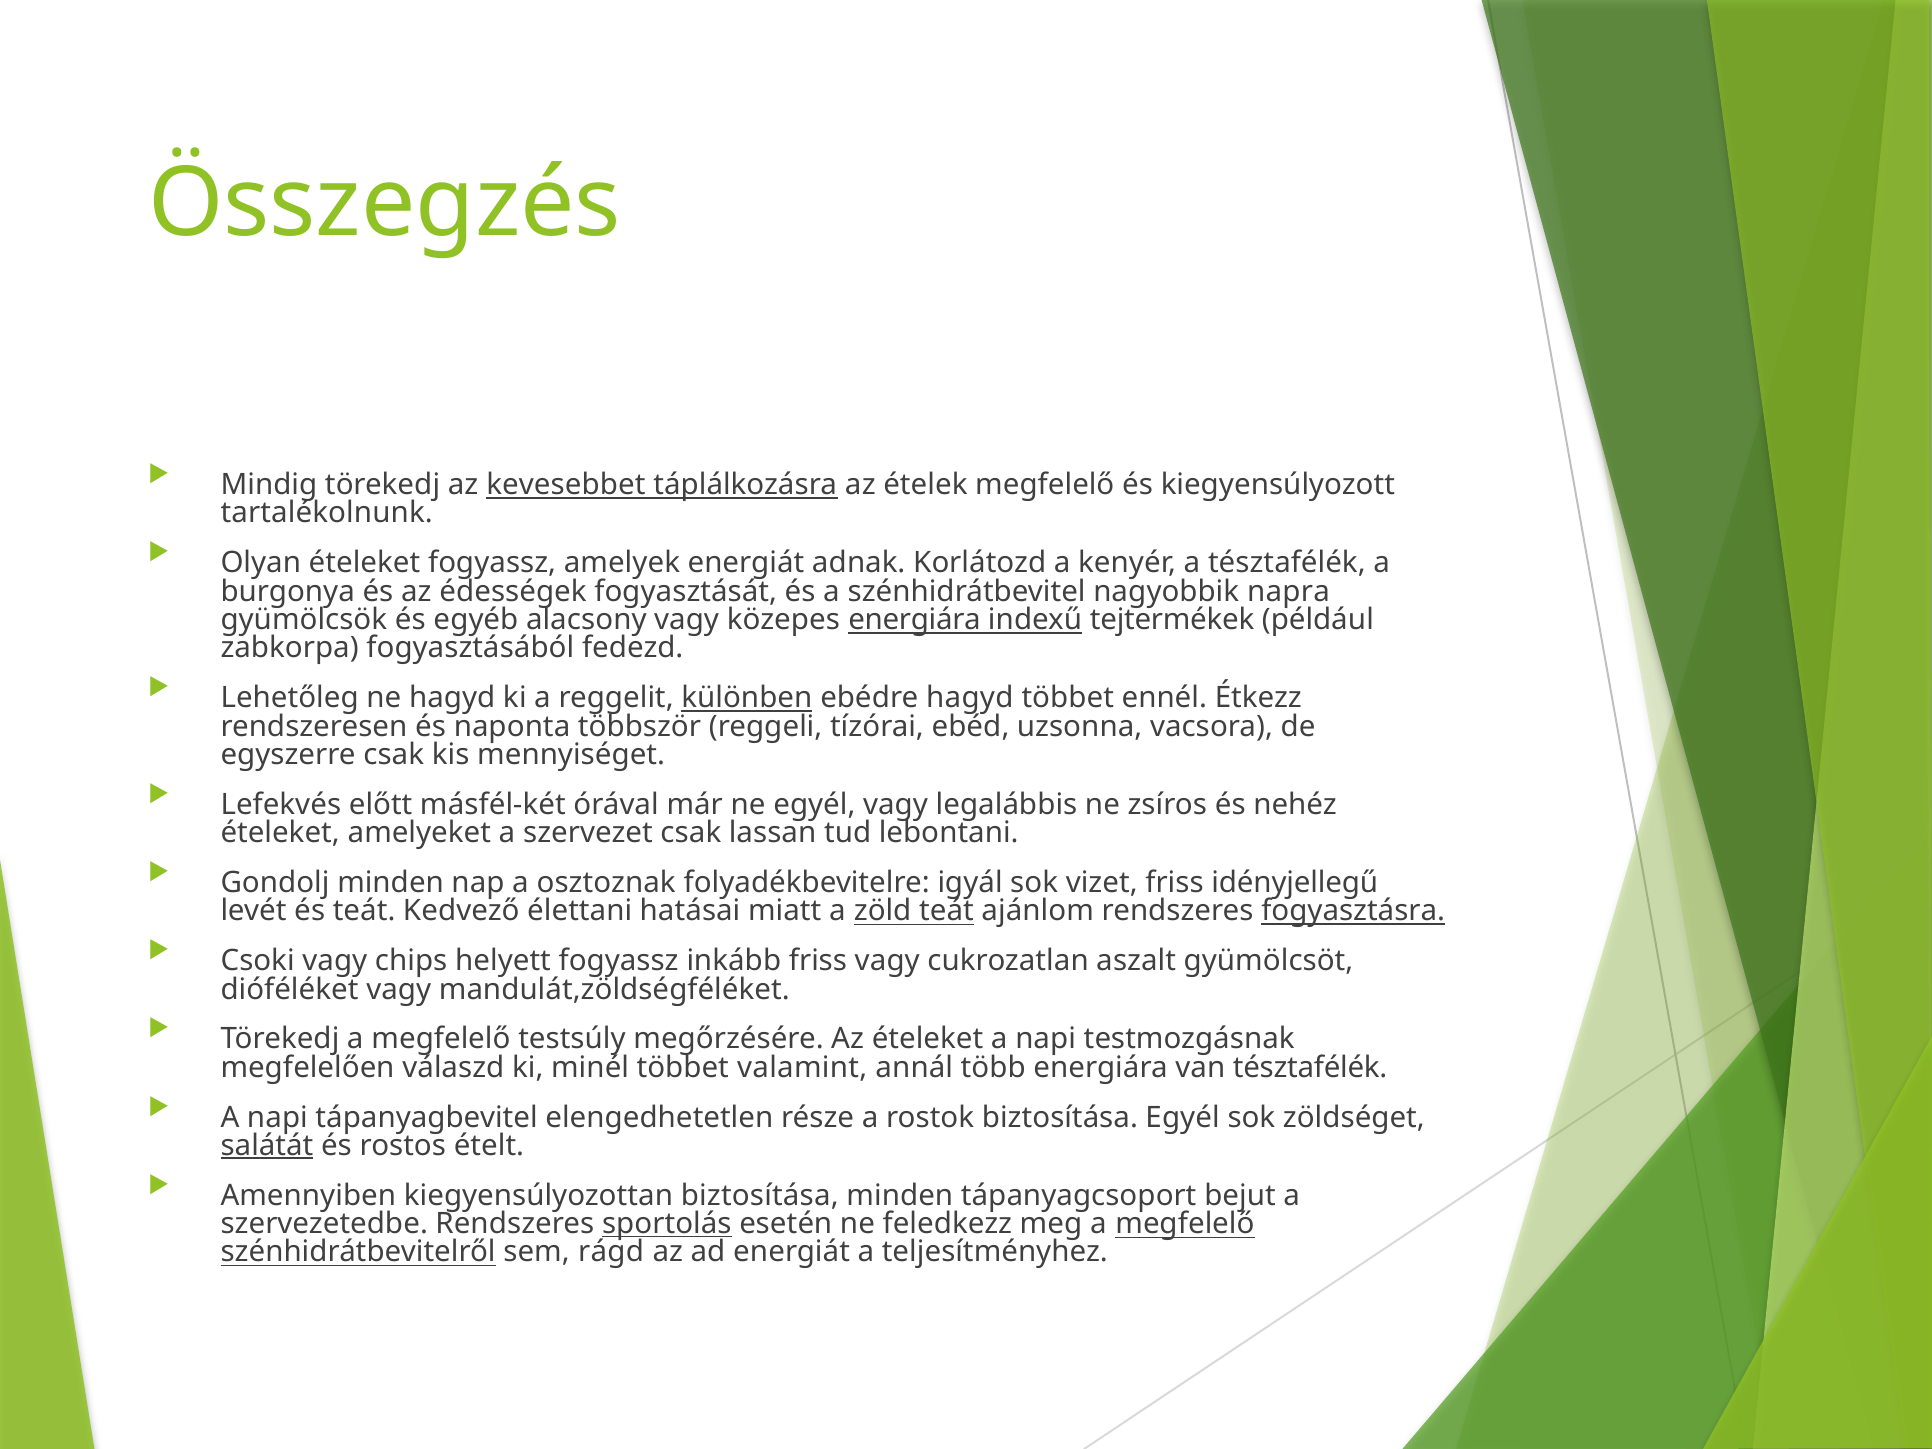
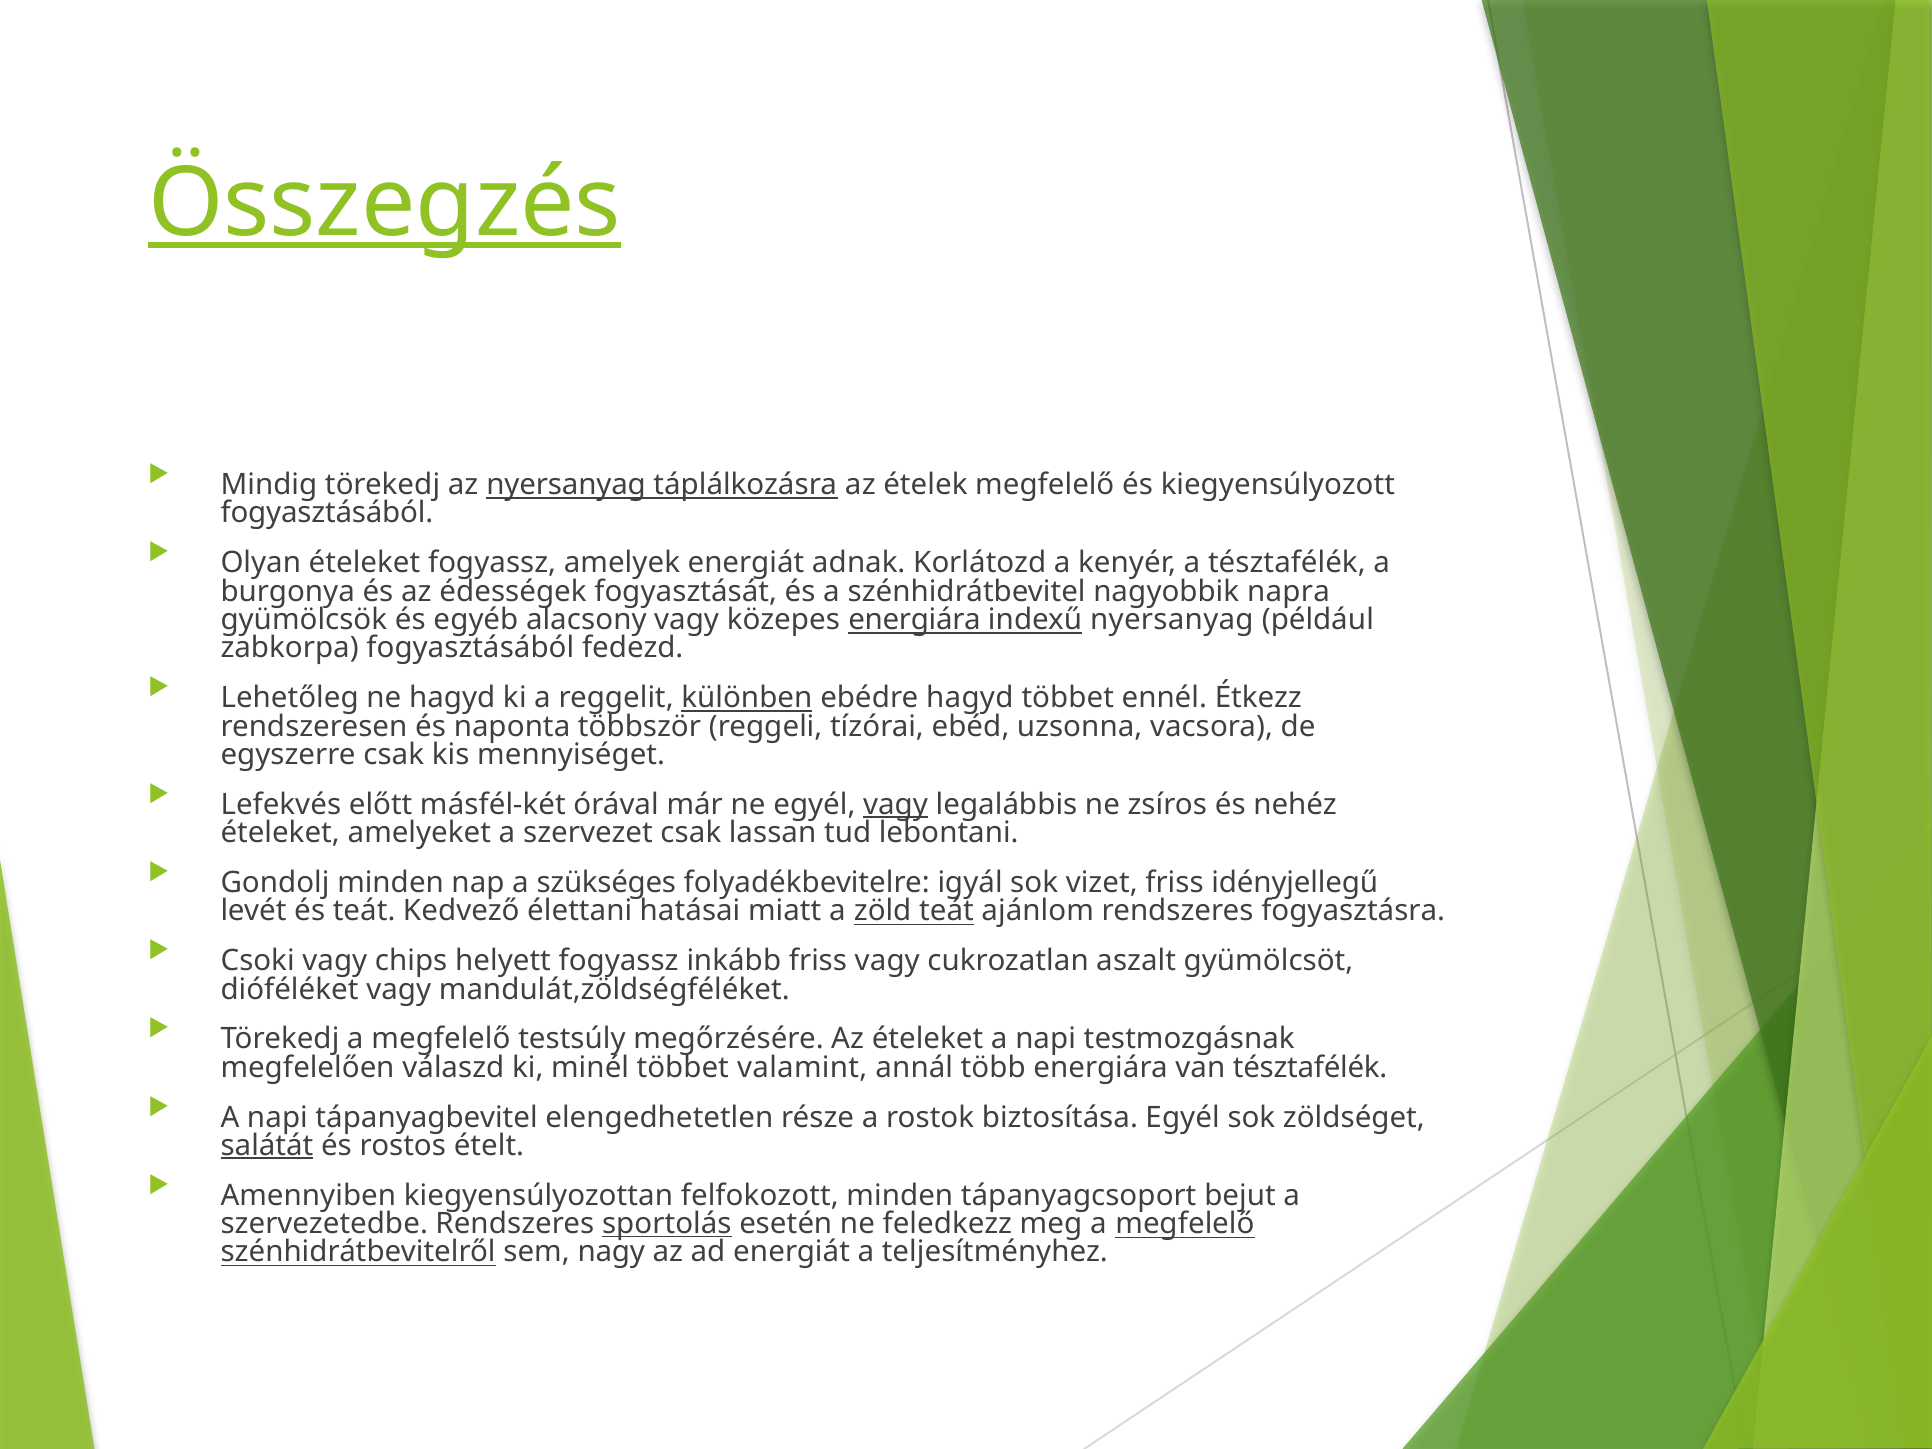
Összegzés underline: none -> present
az kevesebbet: kevesebbet -> nyersanyag
tartalékolnunk at (327, 513): tartalékolnunk -> fogyasztásából
indexű tejtermékek: tejtermékek -> nyersanyag
vagy at (895, 805) underline: none -> present
osztoznak: osztoznak -> szükséges
fogyasztásra underline: present -> none
kiegyensúlyozottan biztosítása: biztosítása -> felfokozott
rágd: rágd -> nagy
